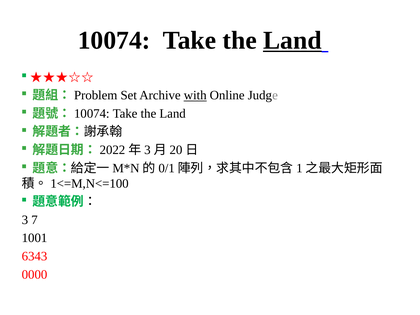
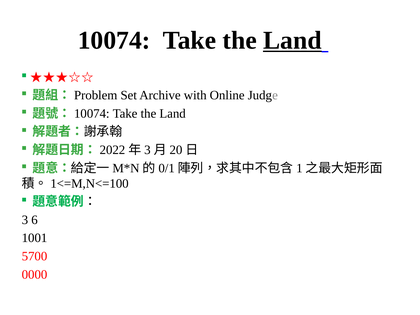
with underline: present -> none
7: 7 -> 6
6343: 6343 -> 5700
